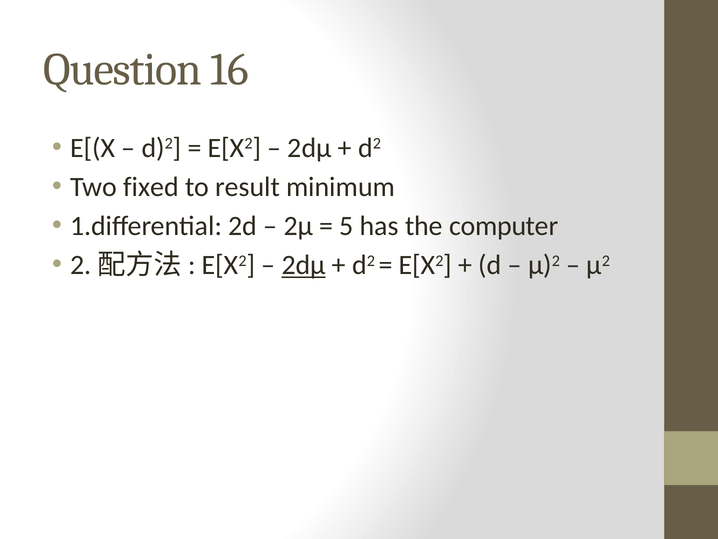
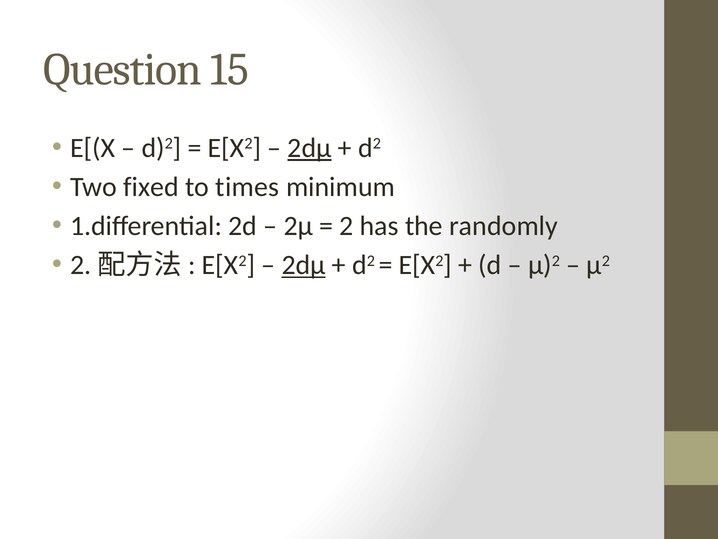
16: 16 -> 15
2dμ at (310, 148) underline: none -> present
result: result -> times
5: 5 -> 2
computer: computer -> randomly
